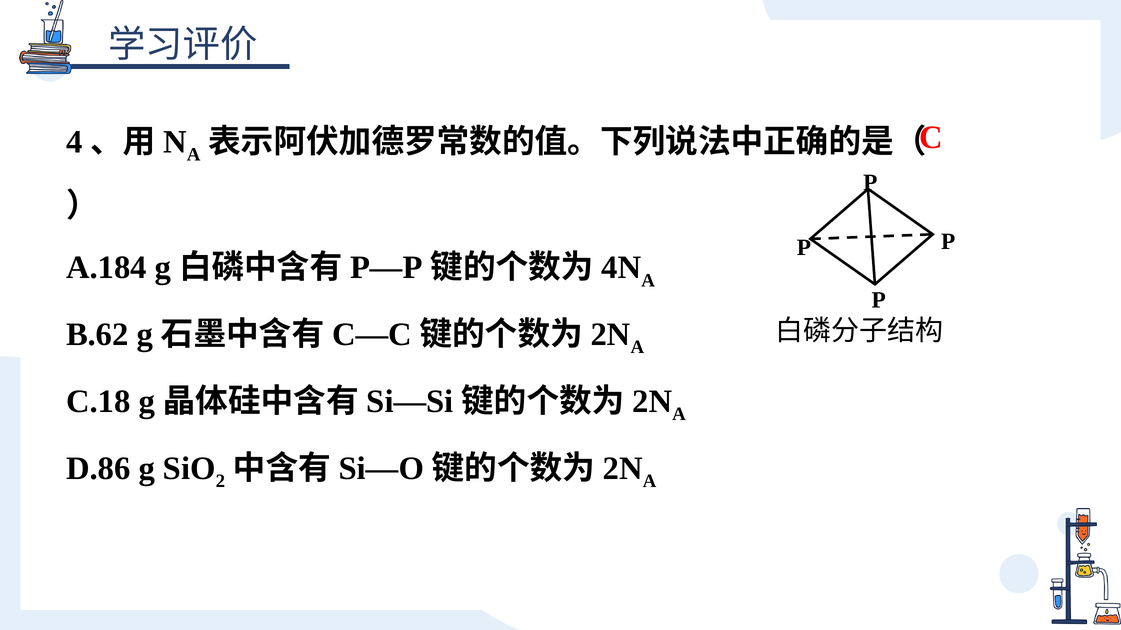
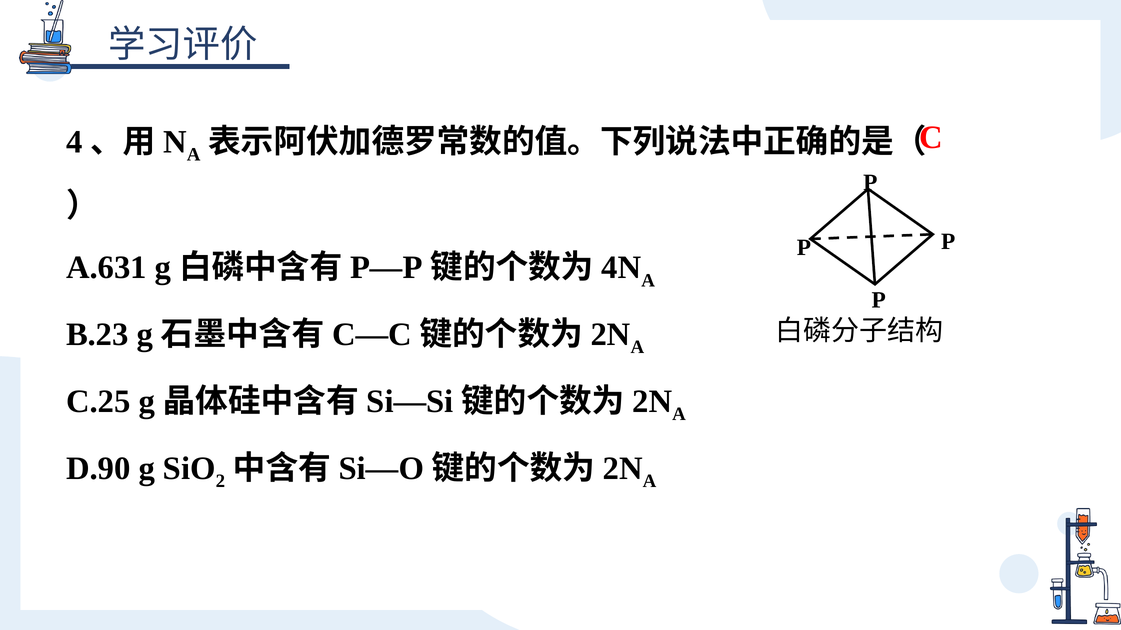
A.184: A.184 -> A.631
B.62: B.62 -> B.23
C.18: C.18 -> C.25
D.86: D.86 -> D.90
